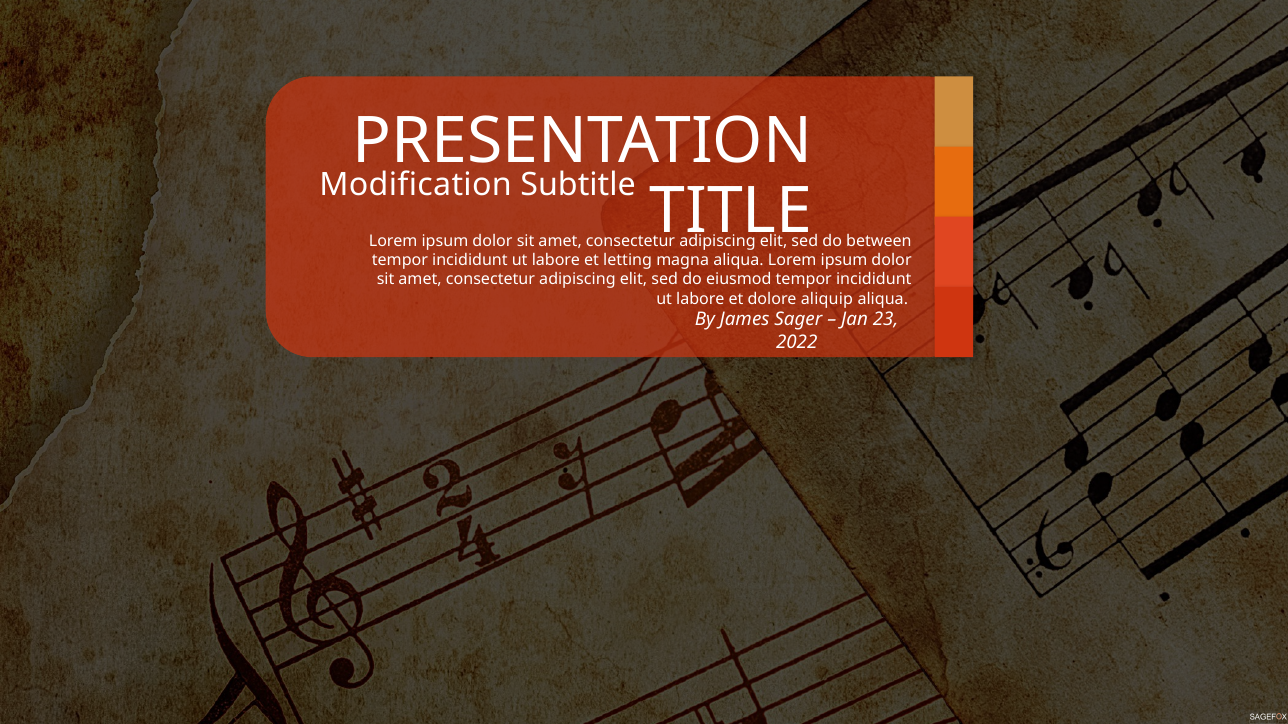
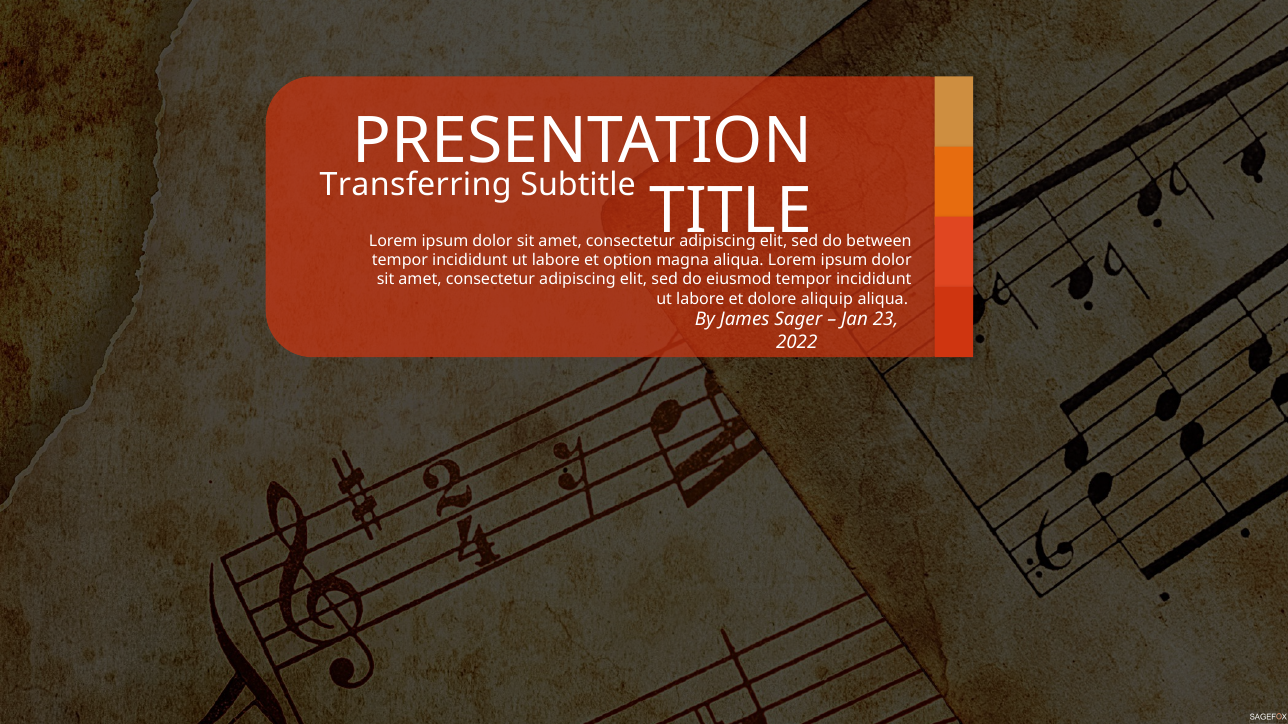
Modification: Modification -> Transferring
letting: letting -> option
